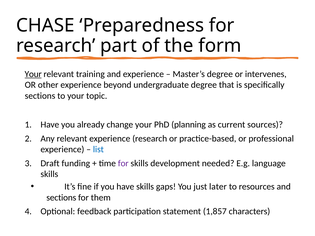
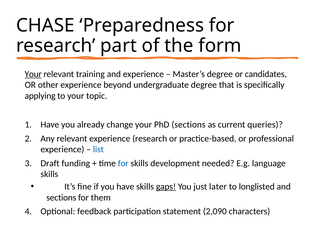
intervenes: intervenes -> candidates
sections at (40, 96): sections -> applying
PhD planning: planning -> sections
sources: sources -> queries
for at (123, 163) colour: purple -> blue
gaps underline: none -> present
resources: resources -> longlisted
1,857: 1,857 -> 2,090
